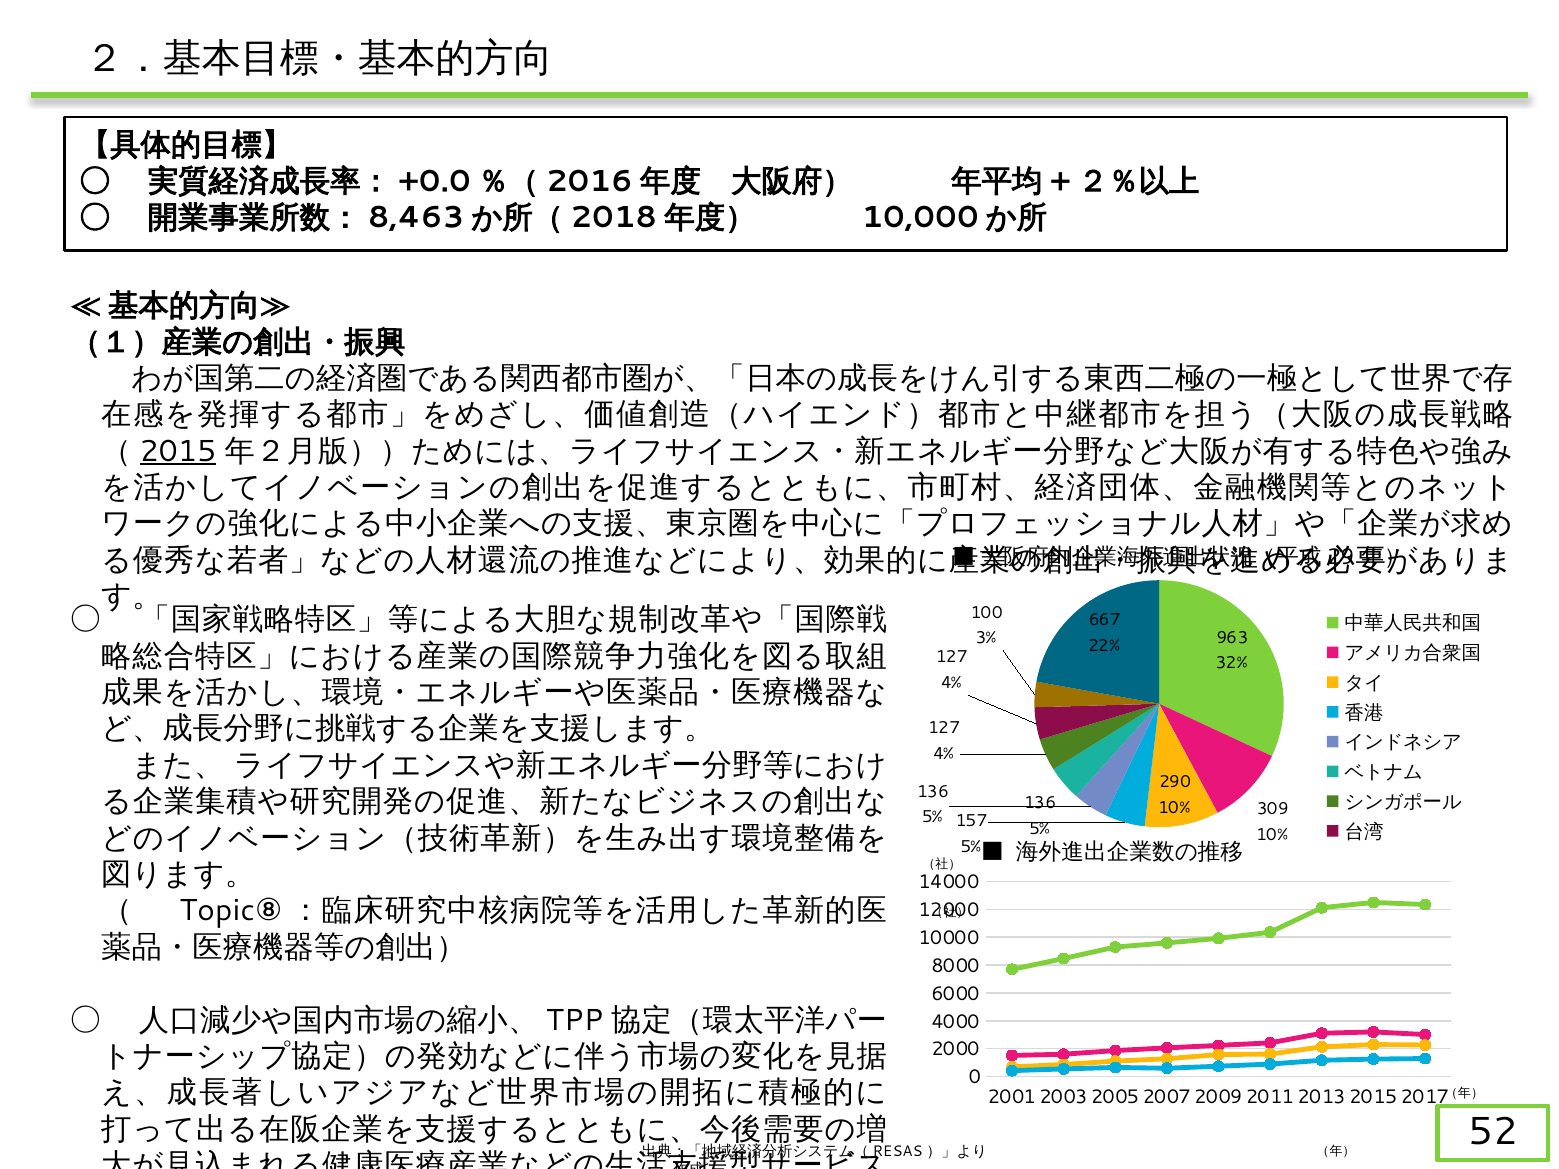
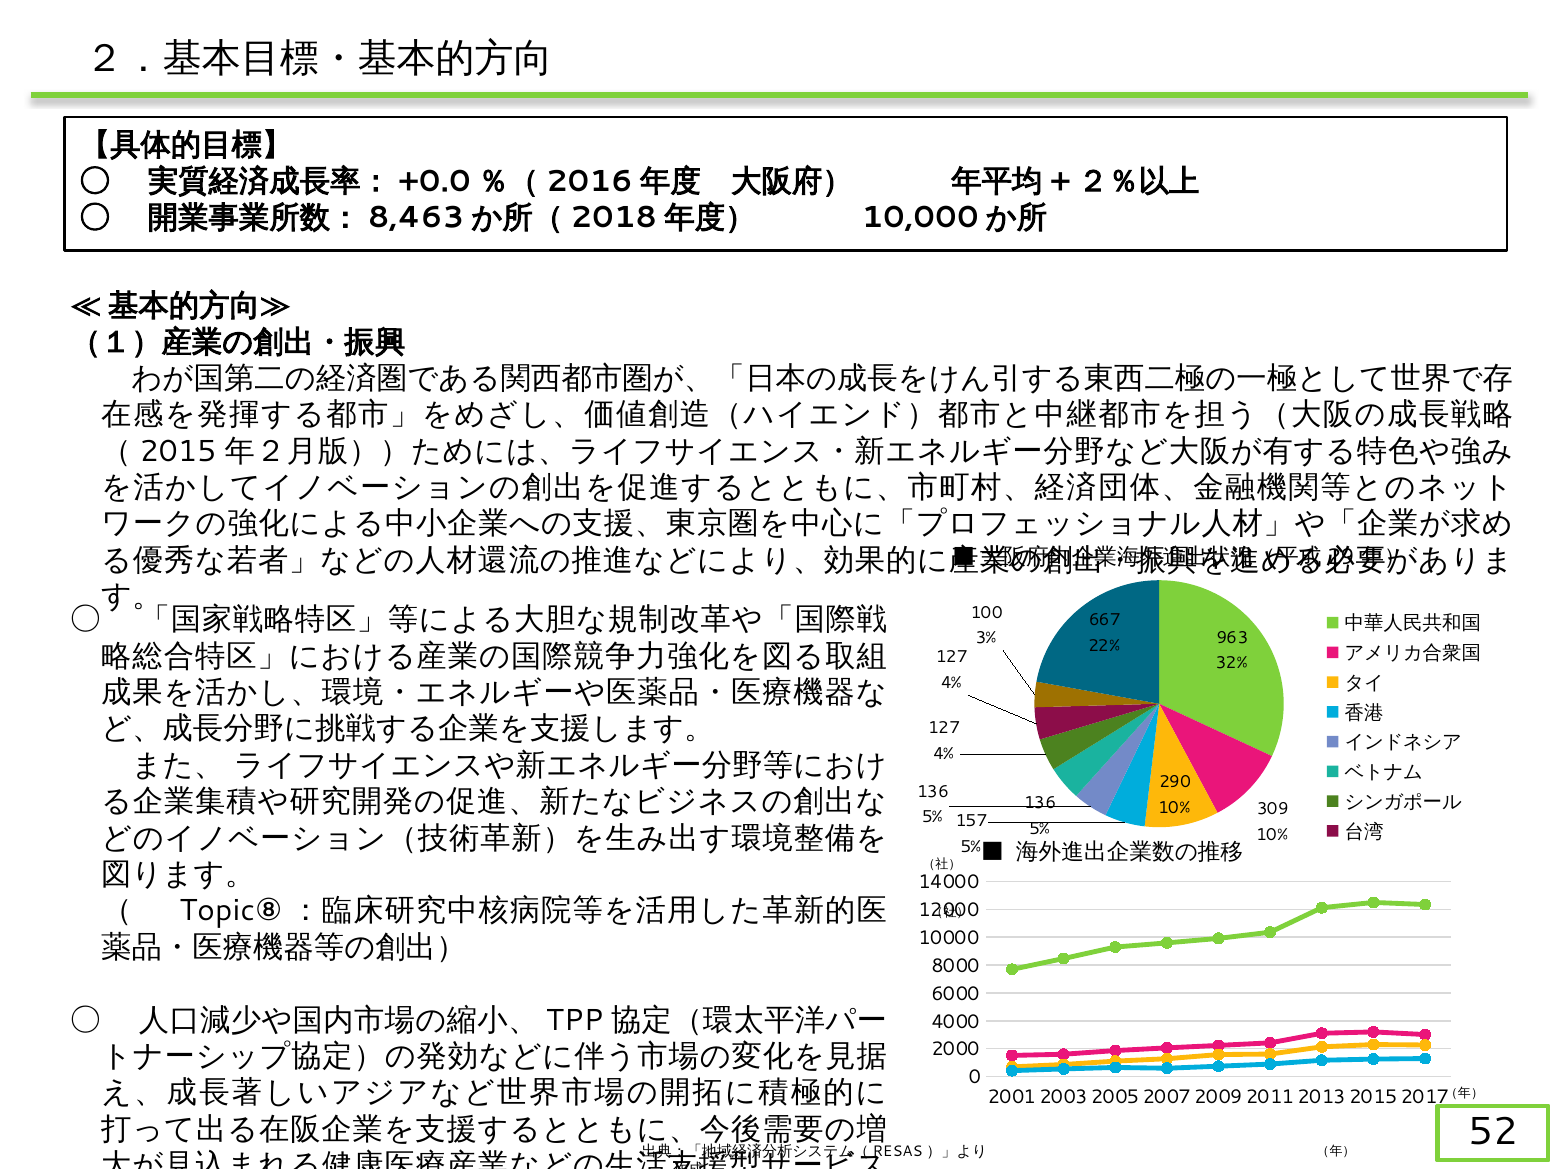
2015 underline: present -> none
